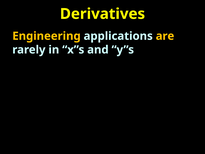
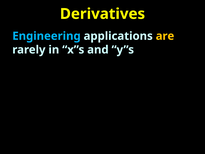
Engineering colour: yellow -> light blue
